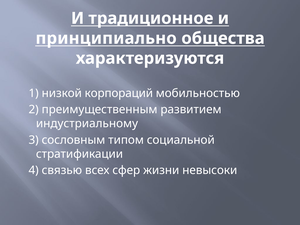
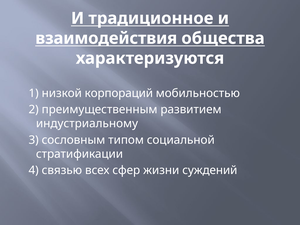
принципиально: принципиально -> взаимодействия
невысоки: невысоки -> суждений
